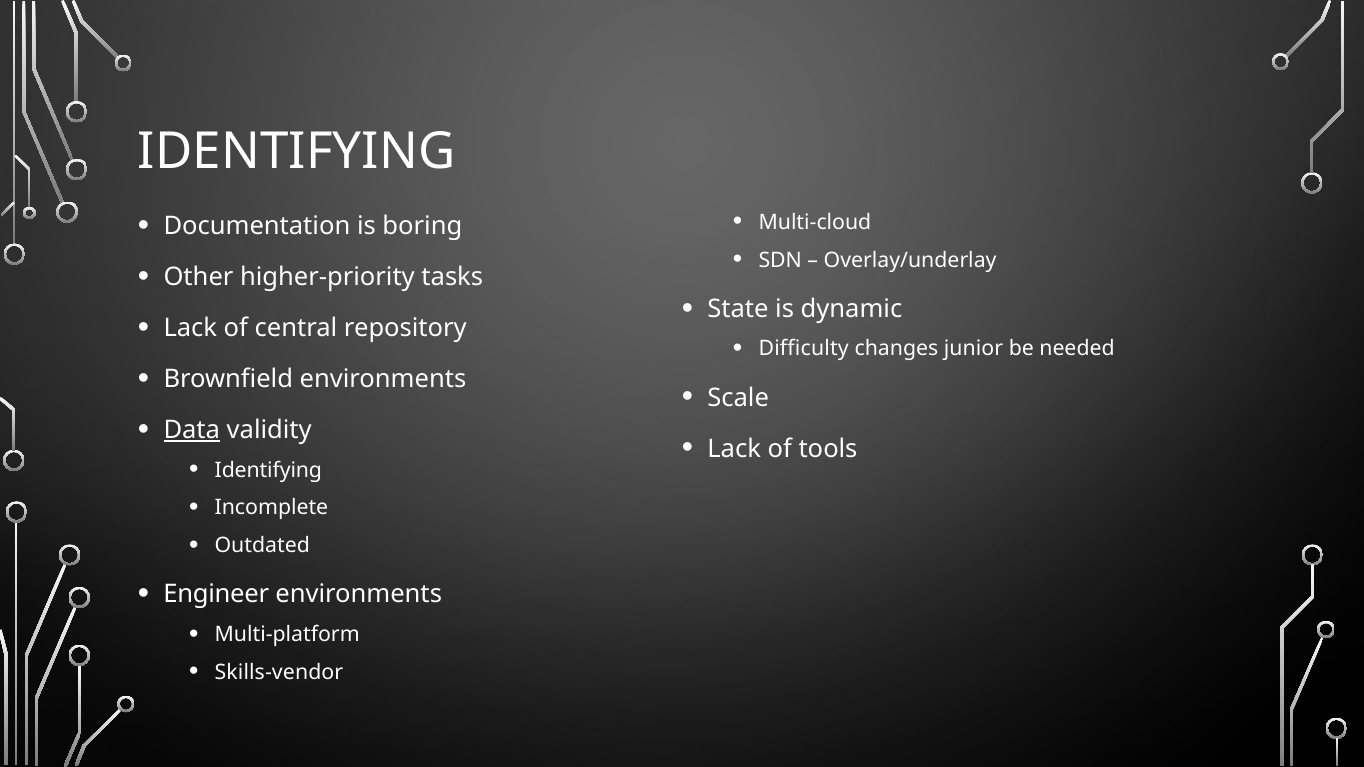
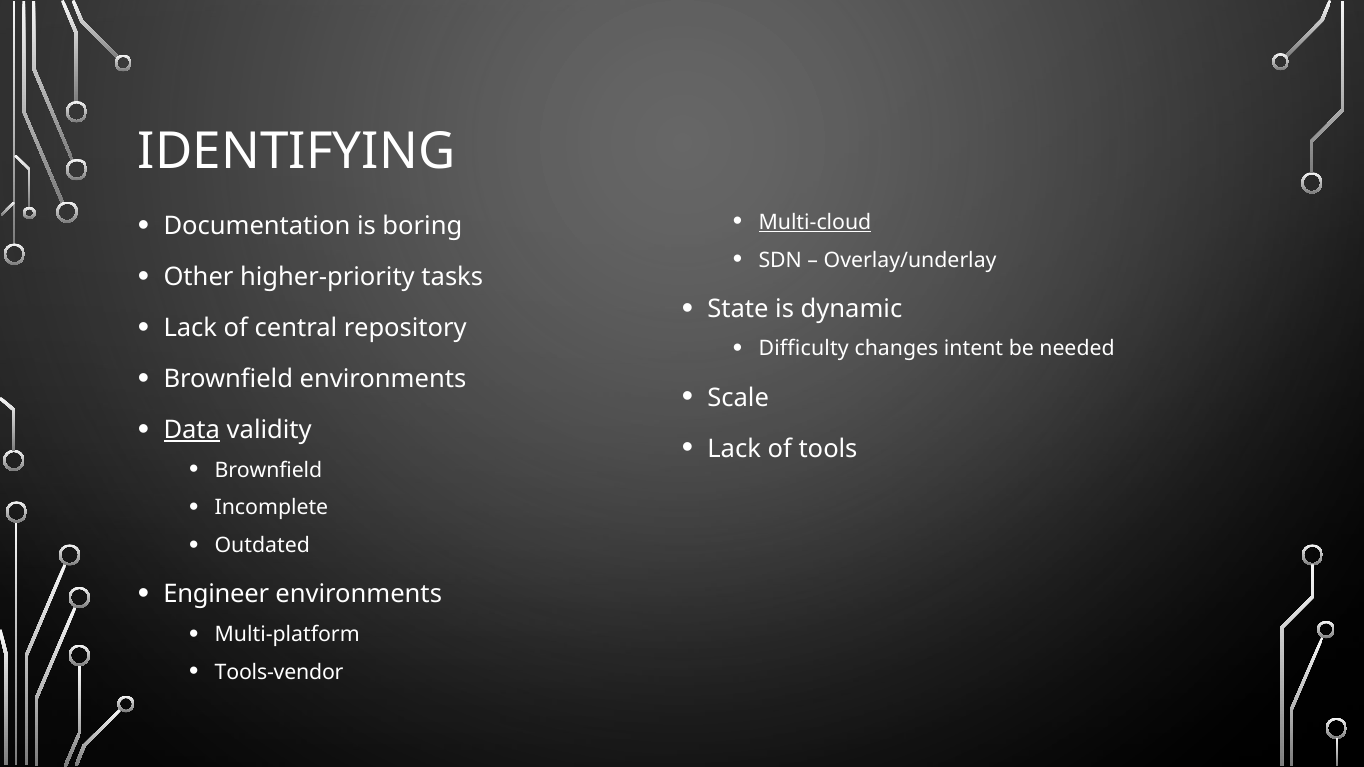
Multi-cloud underline: none -> present
junior: junior -> intent
Identifying at (268, 470): Identifying -> Brownfield
Skills-vendor: Skills-vendor -> Tools-vendor
